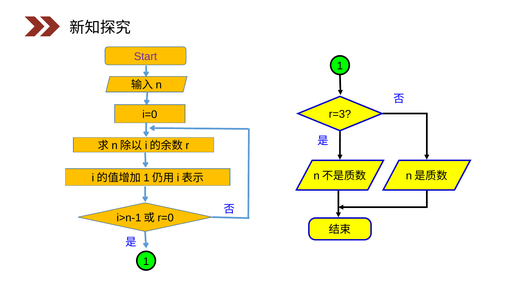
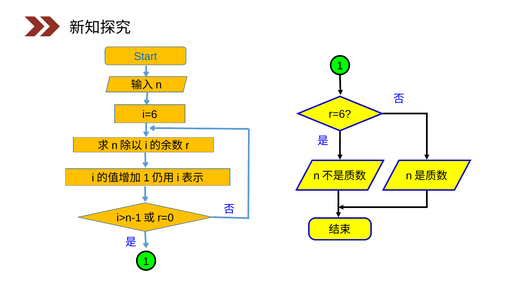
Start colour: purple -> blue
r=3: r=3 -> r=6
i=0: i=0 -> i=6
